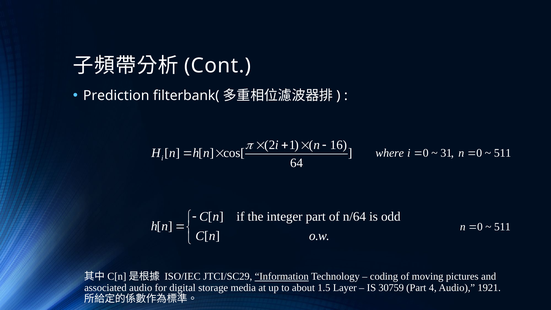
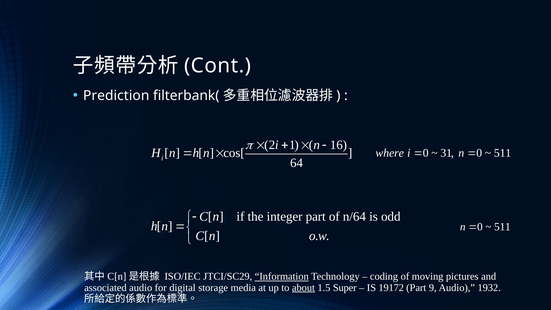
about underline: none -> present
Layer: Layer -> Super
30759: 30759 -> 19172
4: 4 -> 9
1921: 1921 -> 1932
